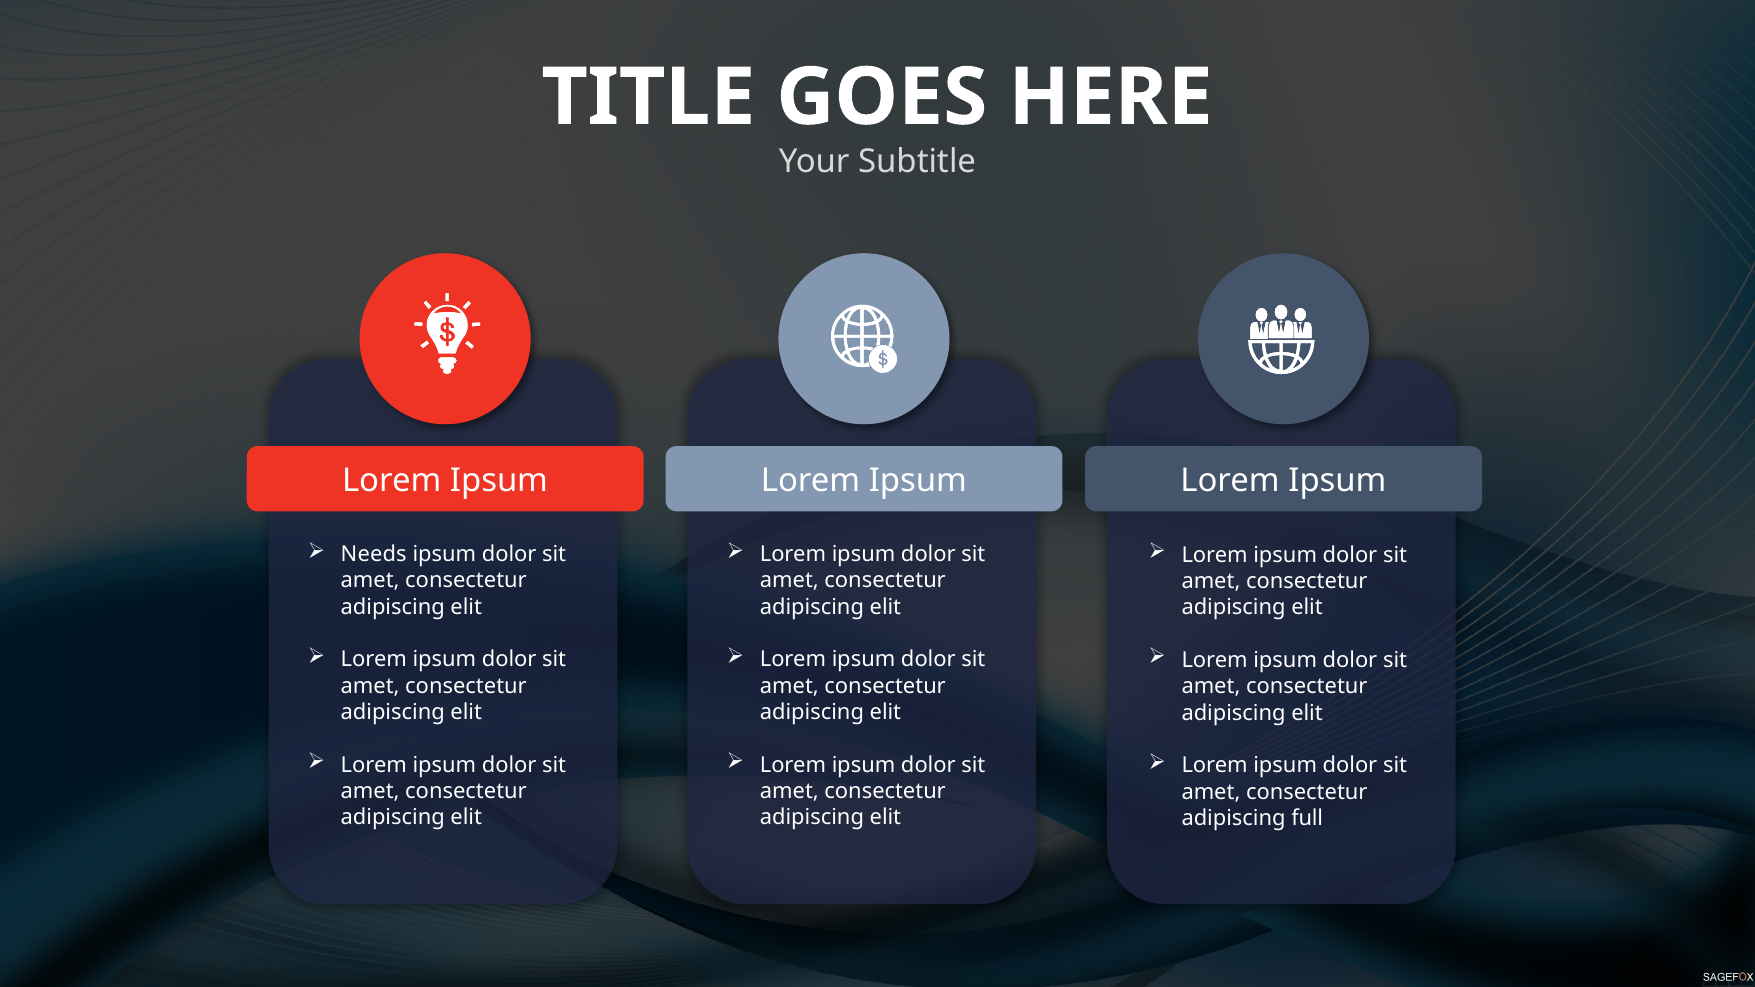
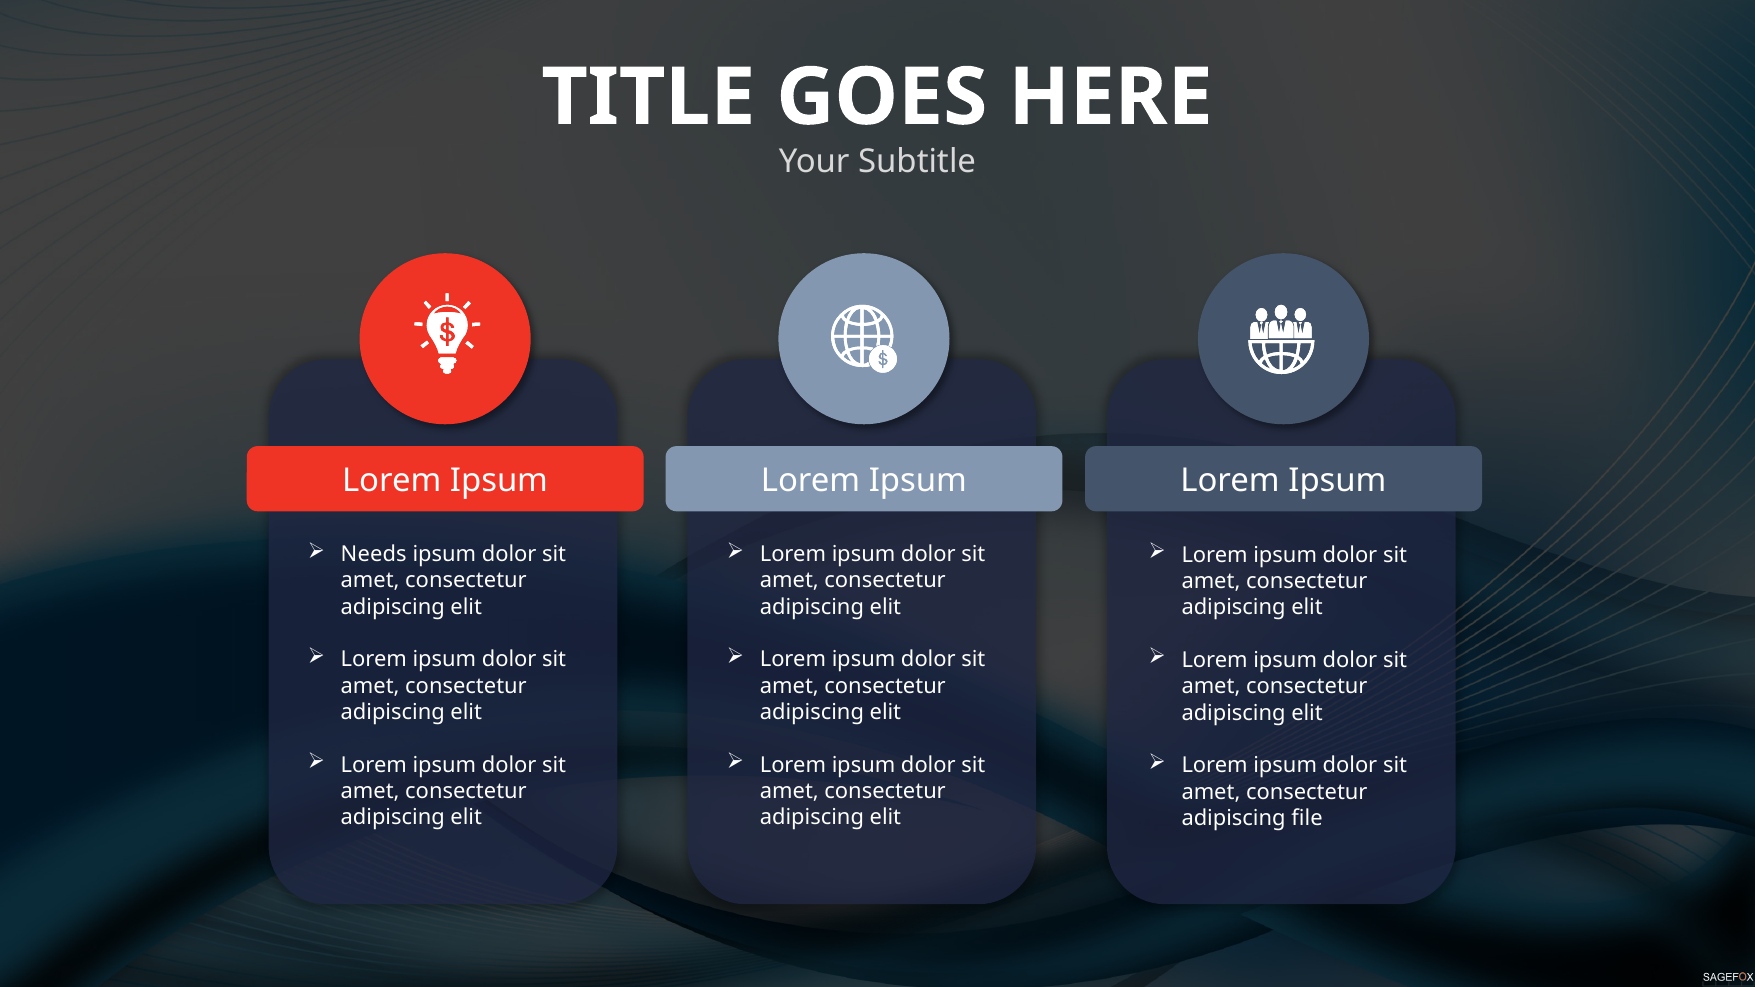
full: full -> file
